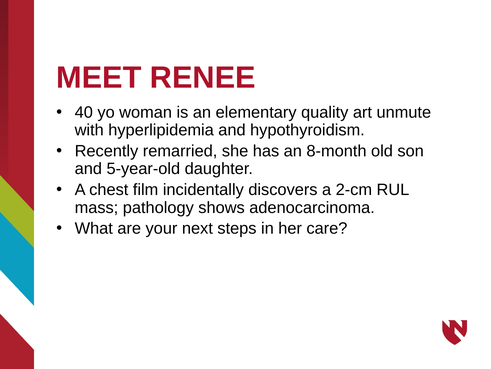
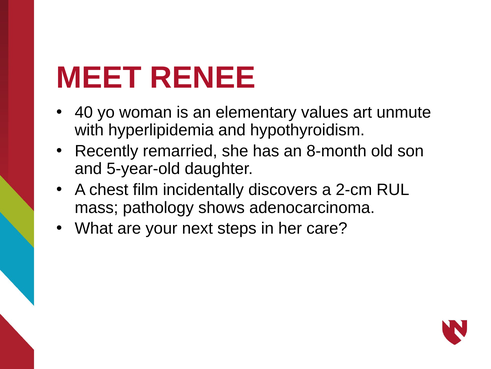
quality: quality -> values
